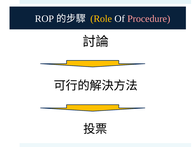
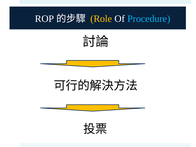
Procedure colour: pink -> light blue
